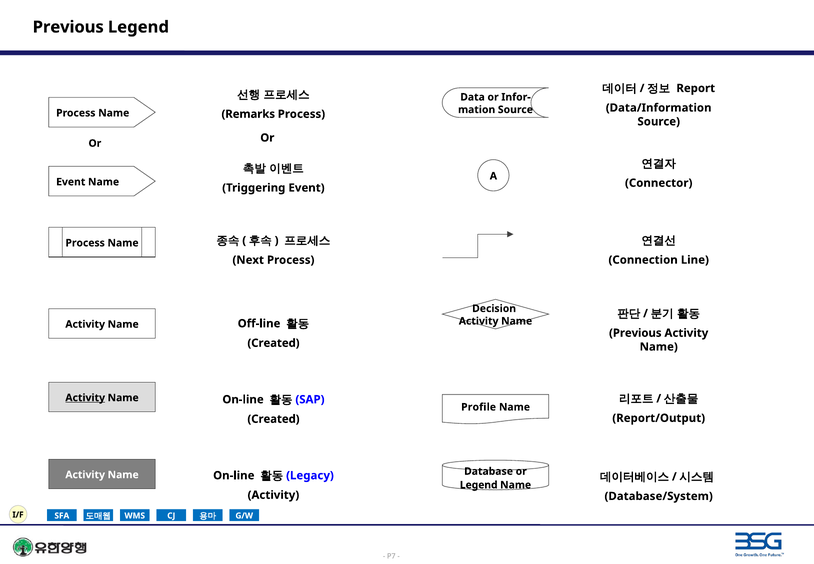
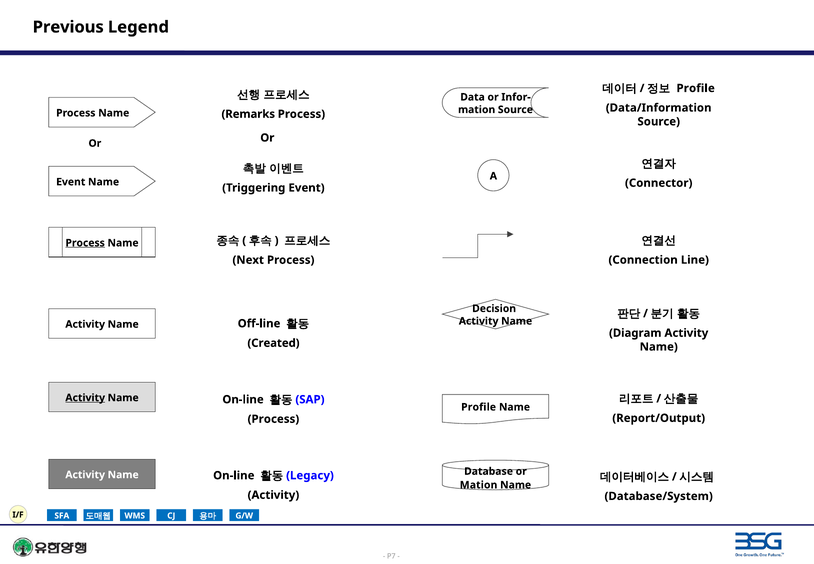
Report at (696, 88): Report -> Profile
Process at (85, 243) underline: none -> present
Previous at (635, 333): Previous -> Diagram
Created at (273, 419): Created -> Process
Legend at (479, 485): Legend -> Mation
